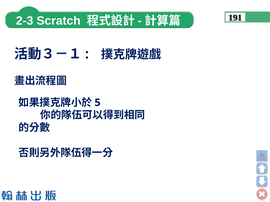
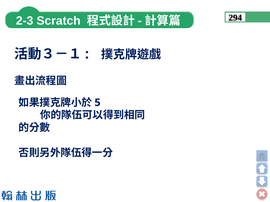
191: 191 -> 294
